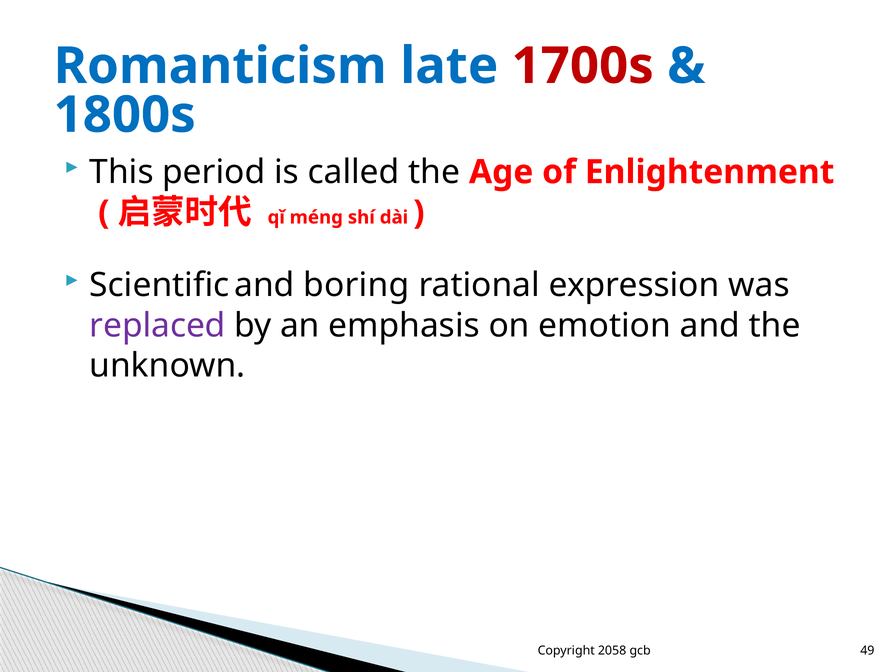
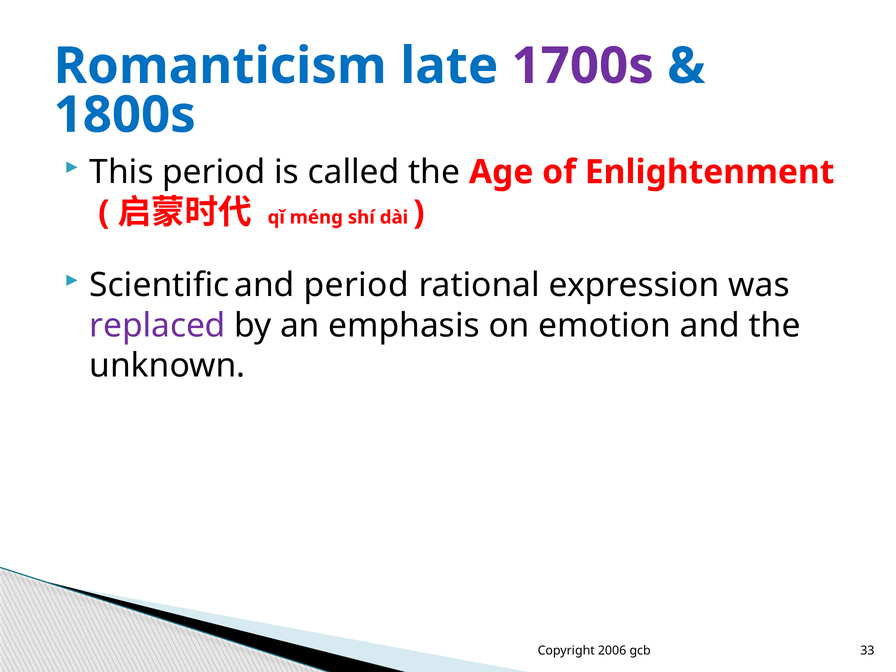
1700s colour: red -> purple
and boring: boring -> period
2058: 2058 -> 2006
49: 49 -> 33
